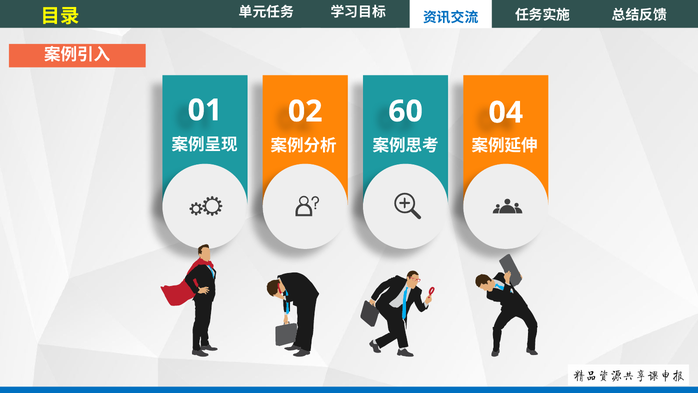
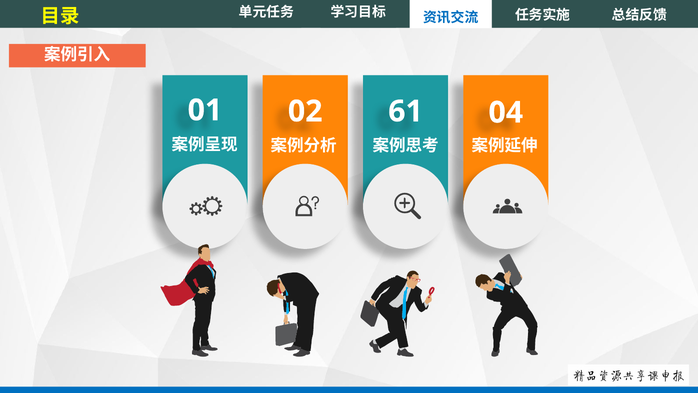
60: 60 -> 61
